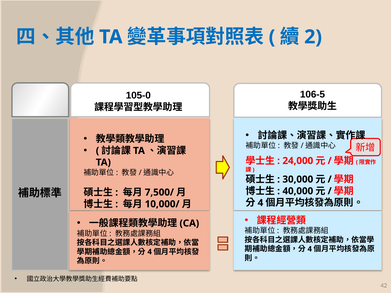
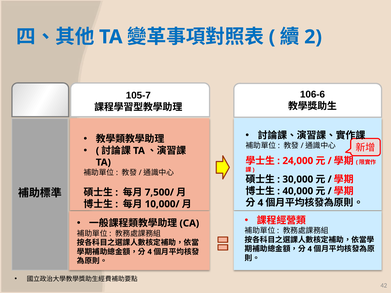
106-5: 106-5 -> 106-6
105-0: 105-0 -> 105-7
